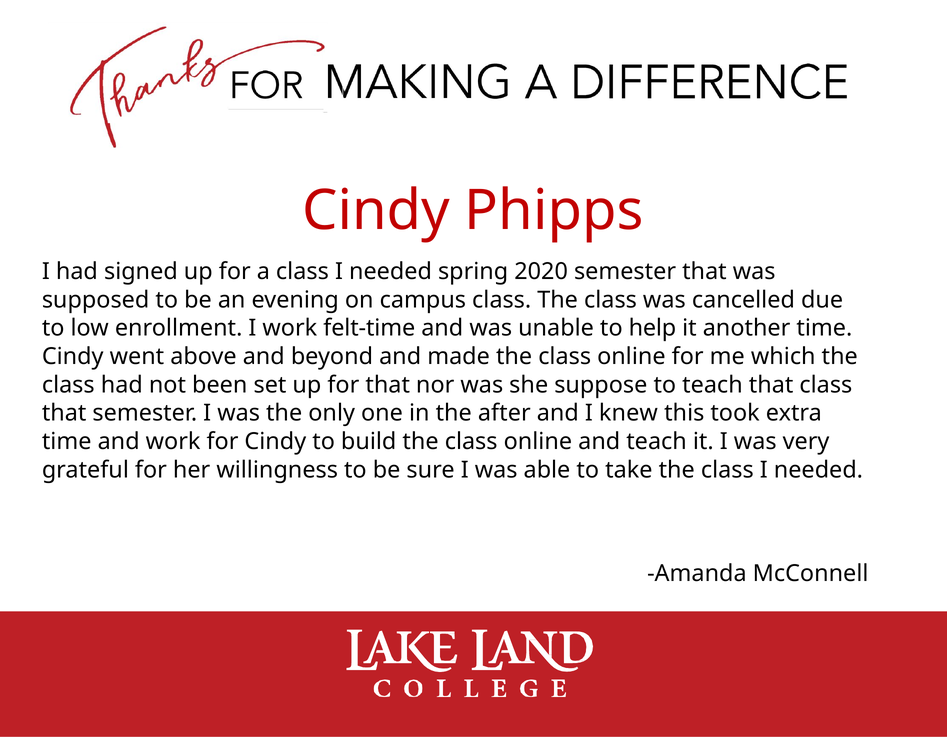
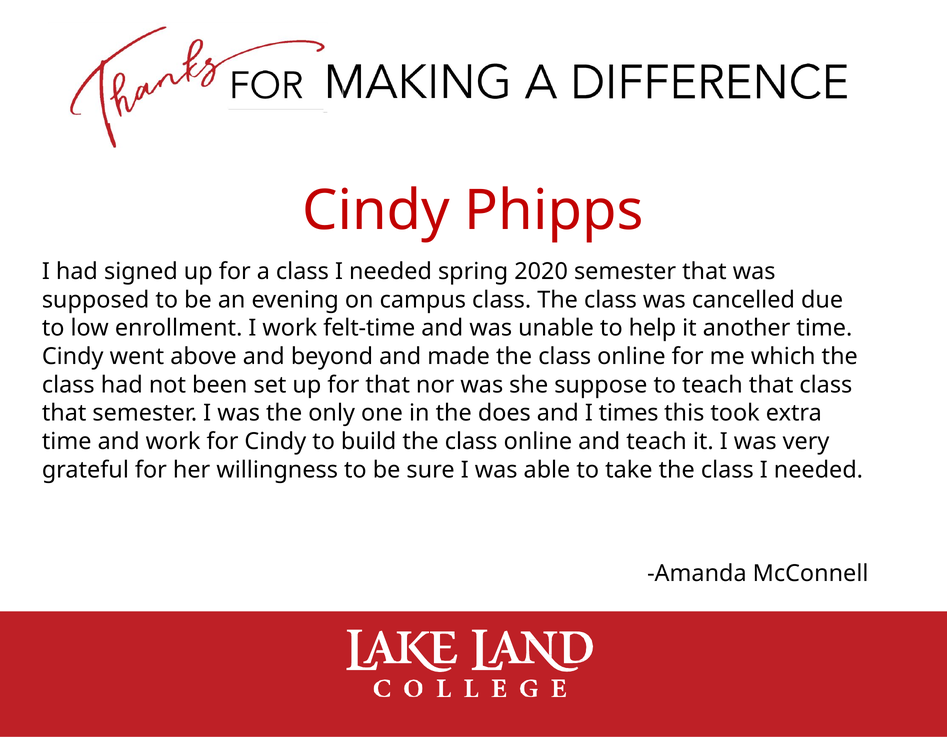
after: after -> does
knew: knew -> times
